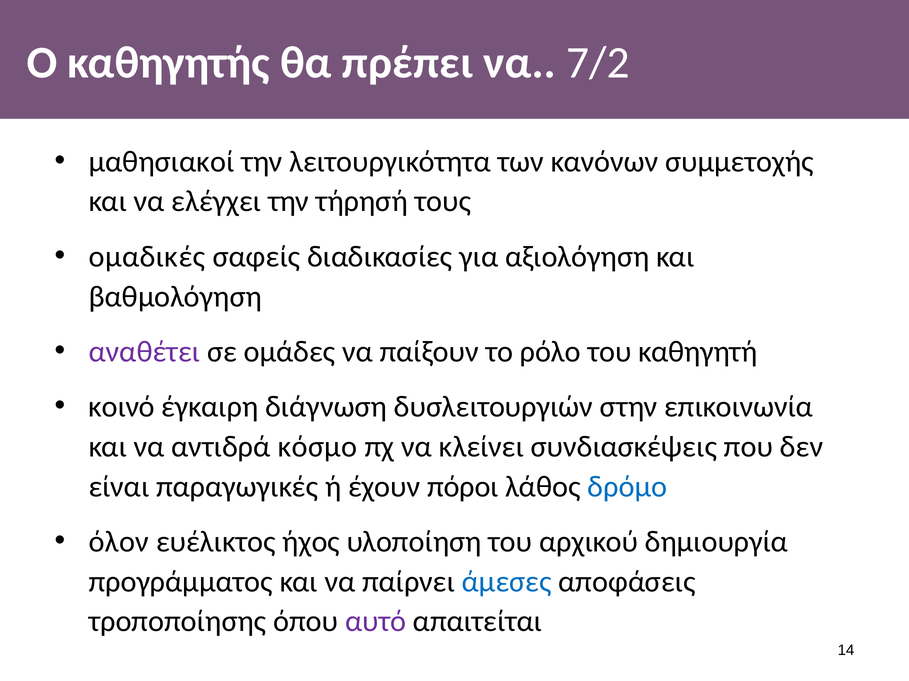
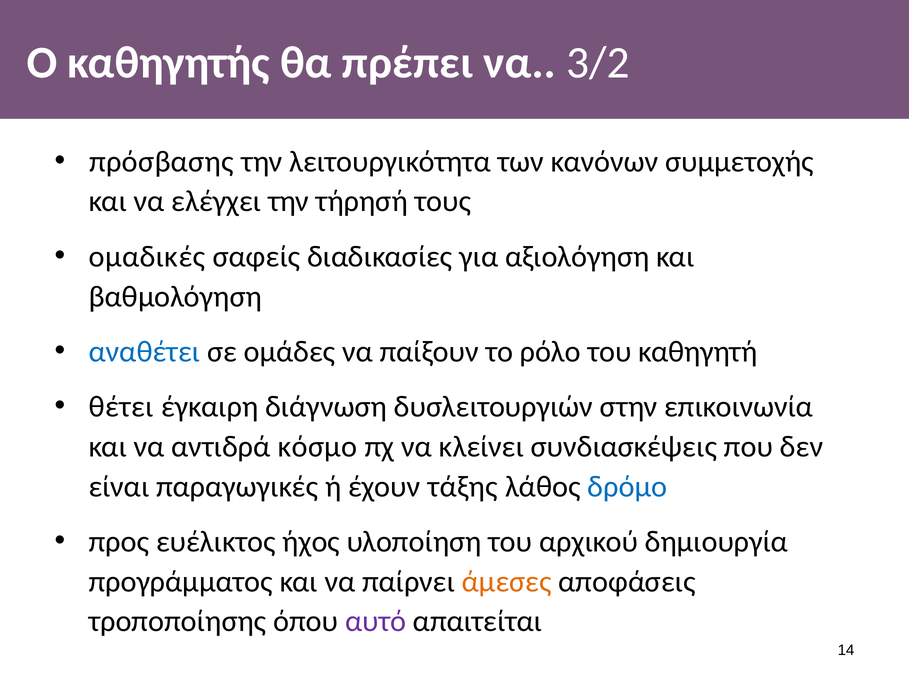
7/2: 7/2 -> 3/2
μαθησιακοί: μαθησιακοί -> πρόσβασης
αναθέτει colour: purple -> blue
κοινό: κοινό -> θέτει
πόροι: πόροι -> τάξης
όλον: όλον -> προς
άμεσες colour: blue -> orange
